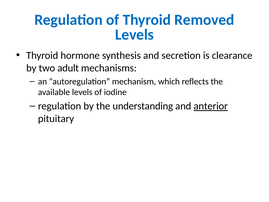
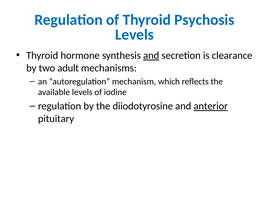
Removed: Removed -> Psychosis
and at (151, 55) underline: none -> present
understanding: understanding -> diiodotyrosine
